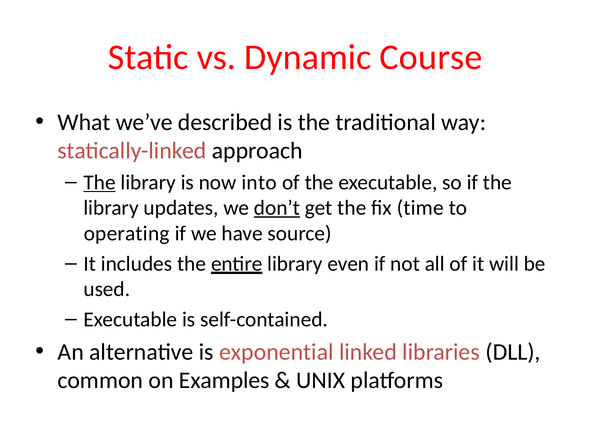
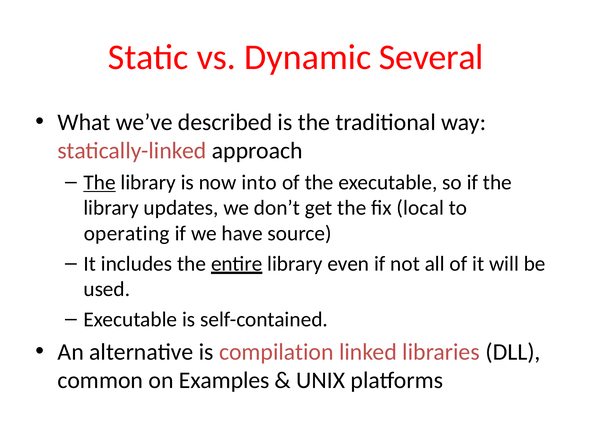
Course: Course -> Several
don’t underline: present -> none
time: time -> local
exponential: exponential -> compilation
